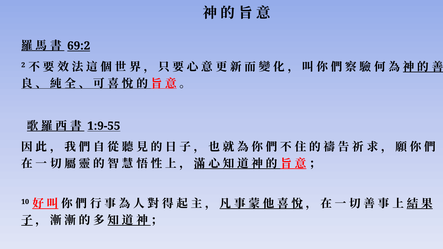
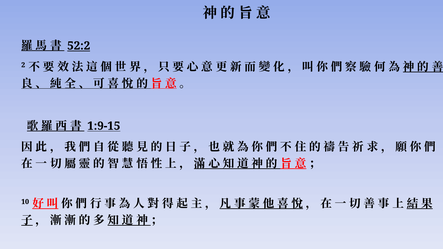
69:2: 69:2 -> 52:2
1:9-55: 1:9-55 -> 1:9-15
